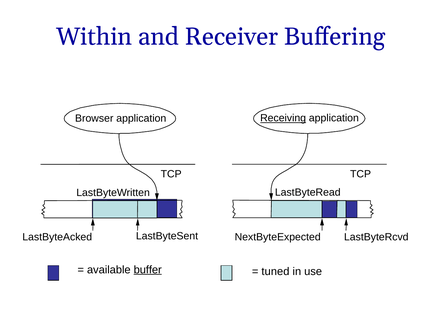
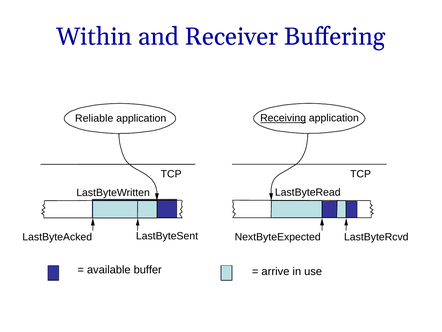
Browser: Browser -> Reliable
buffer underline: present -> none
tuned: tuned -> arrive
